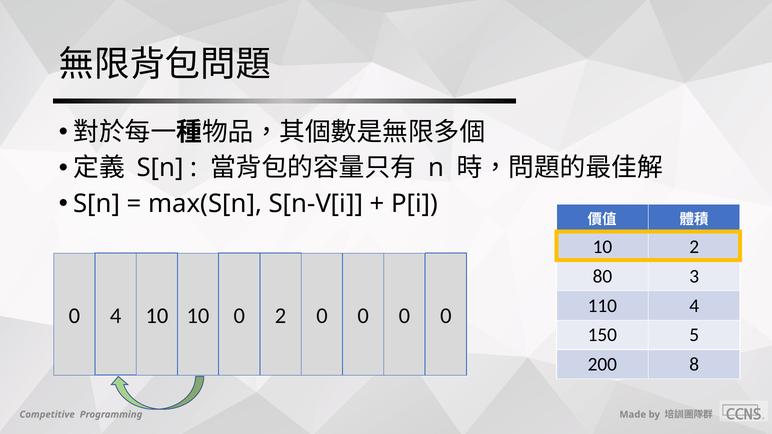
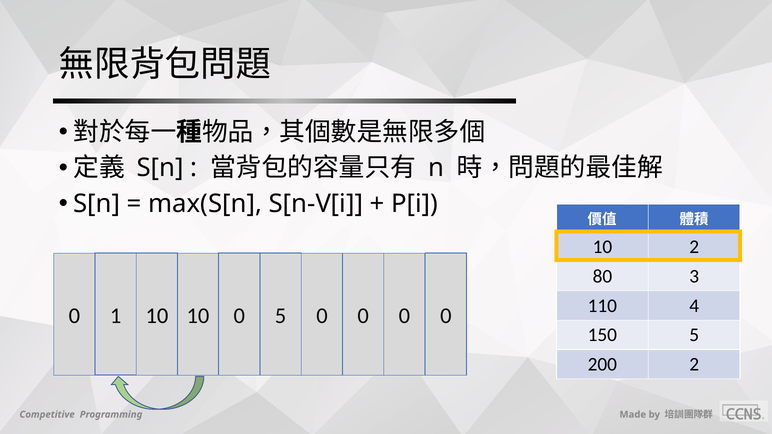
0 4: 4 -> 1
0 2: 2 -> 5
200 8: 8 -> 2
